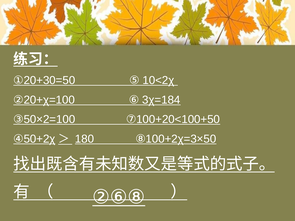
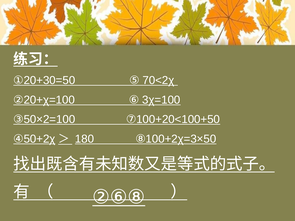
10<2χ: 10<2χ -> 70<2χ
3χ=184: 3χ=184 -> 3χ=100
